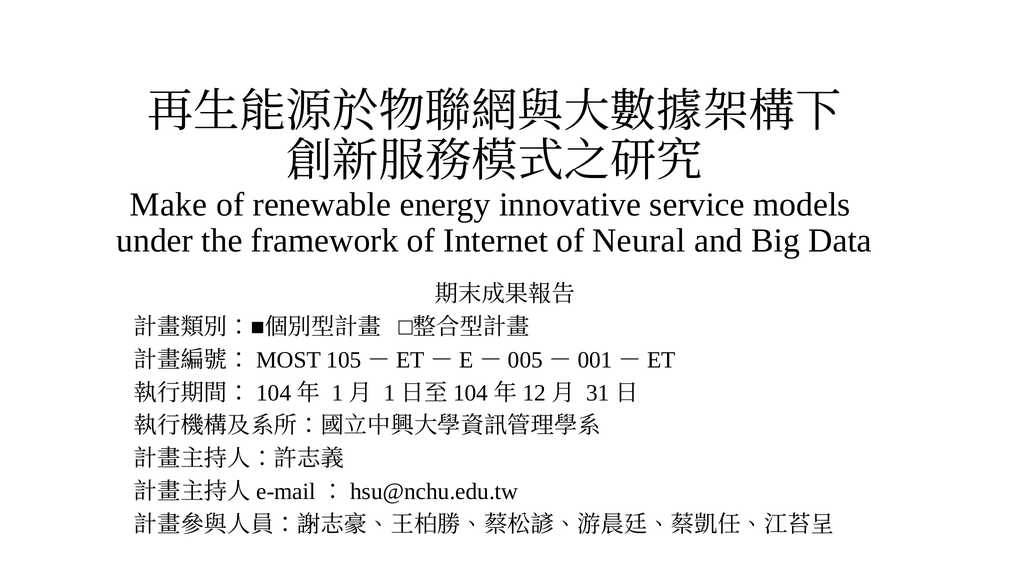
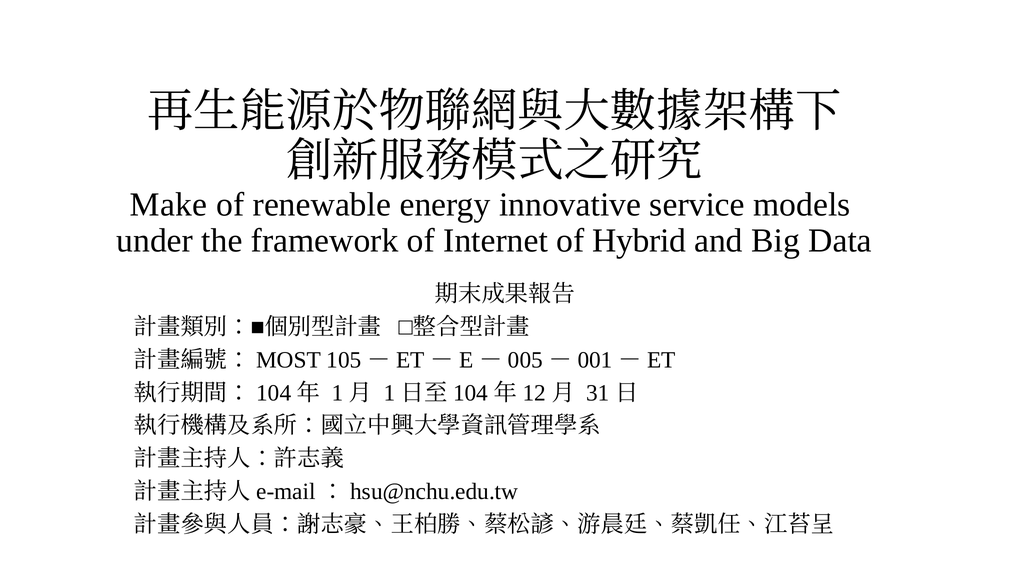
Neural: Neural -> Hybrid
